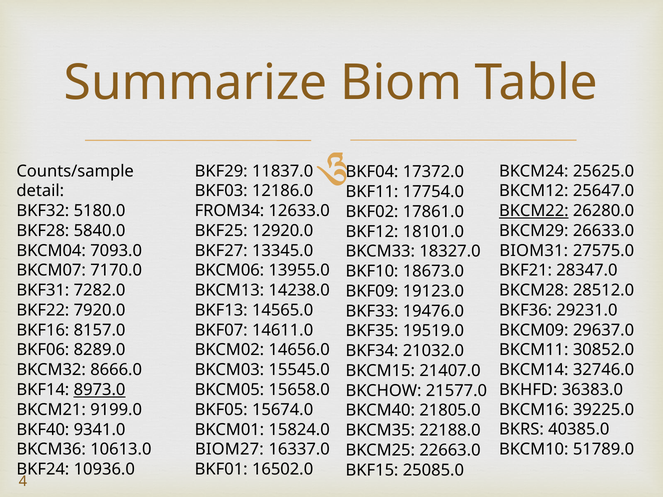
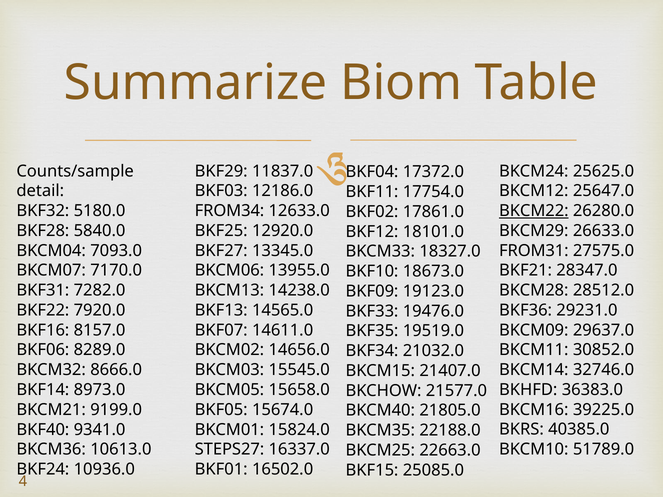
BIOM31: BIOM31 -> FROM31
8973.0 underline: present -> none
BIOM27: BIOM27 -> STEPS27
